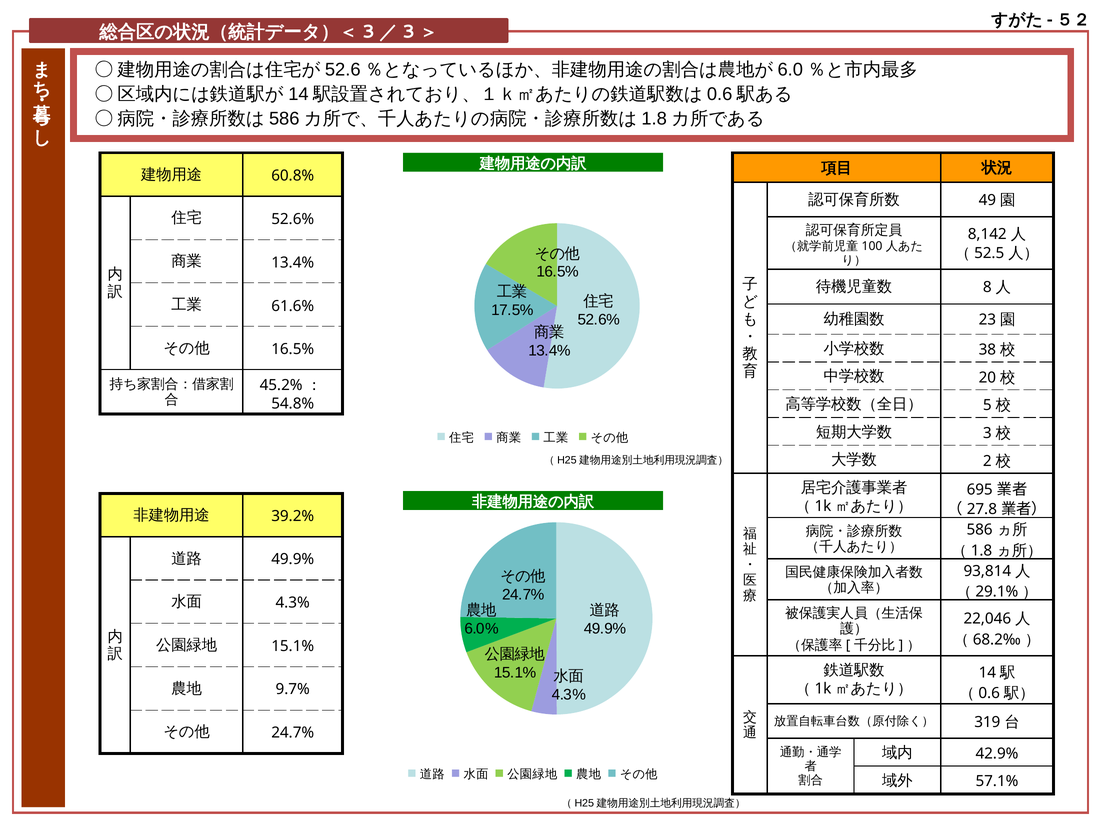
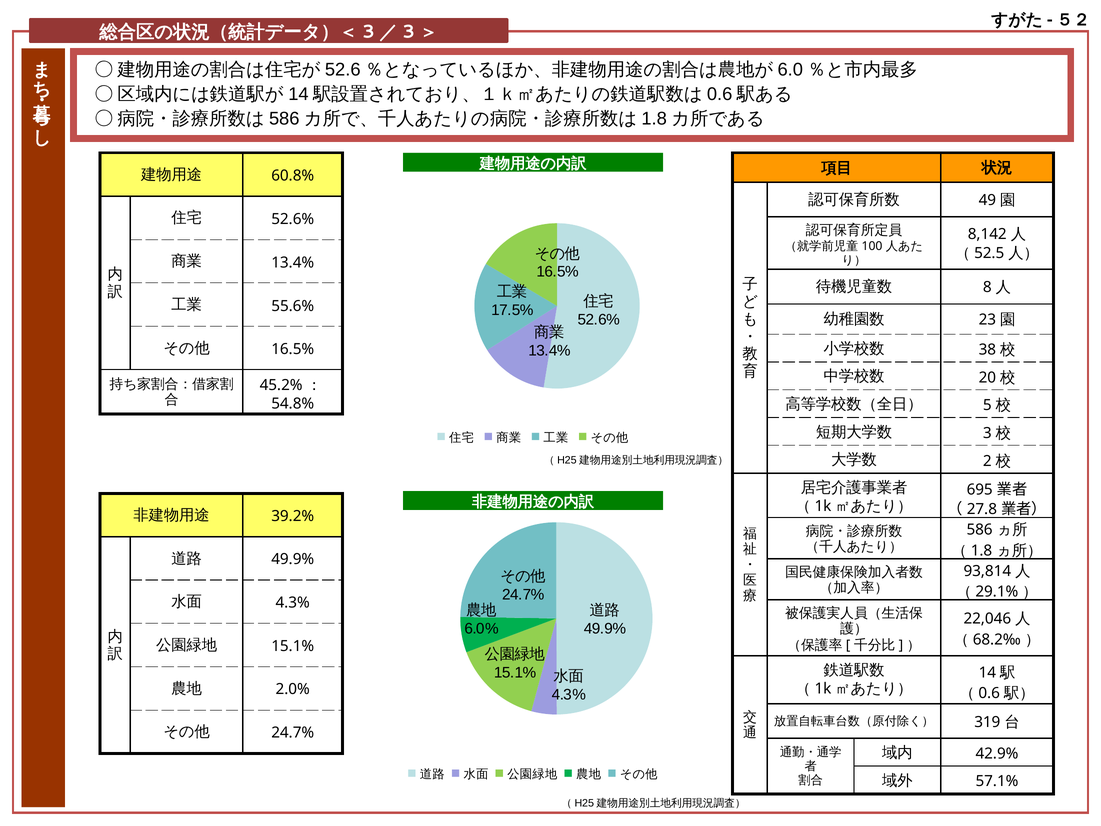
61.6%: 61.6% -> 55.6%
9.7%: 9.7% -> 2.0%
